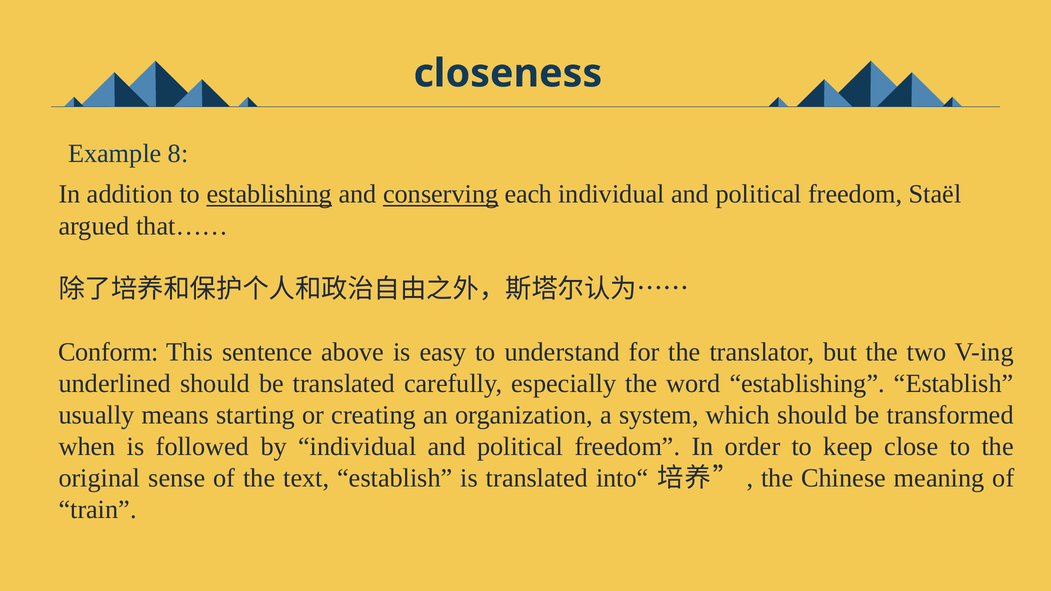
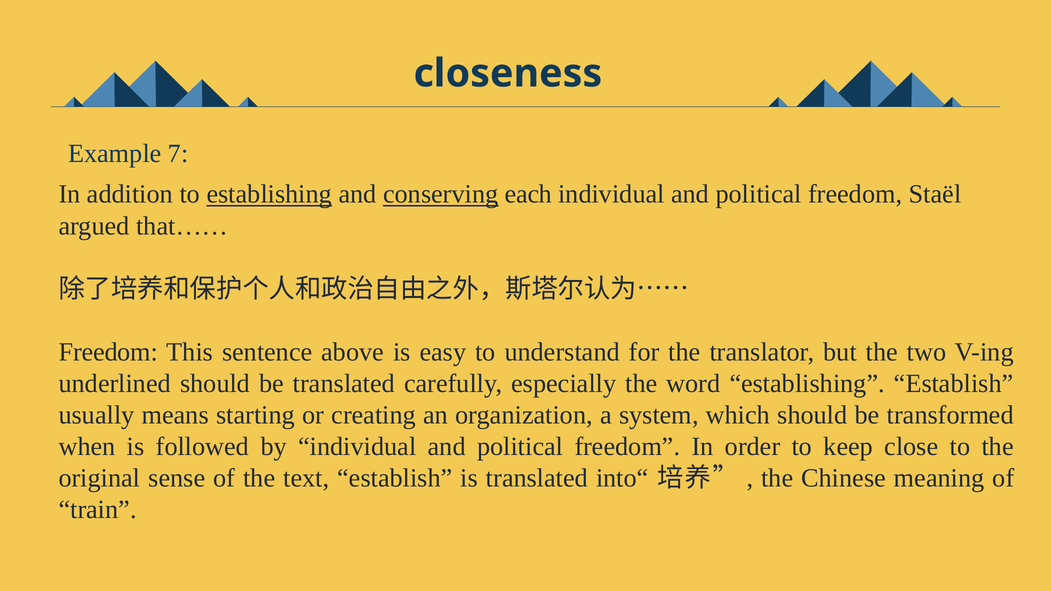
8: 8 -> 7
Conform at (108, 352): Conform -> Freedom
